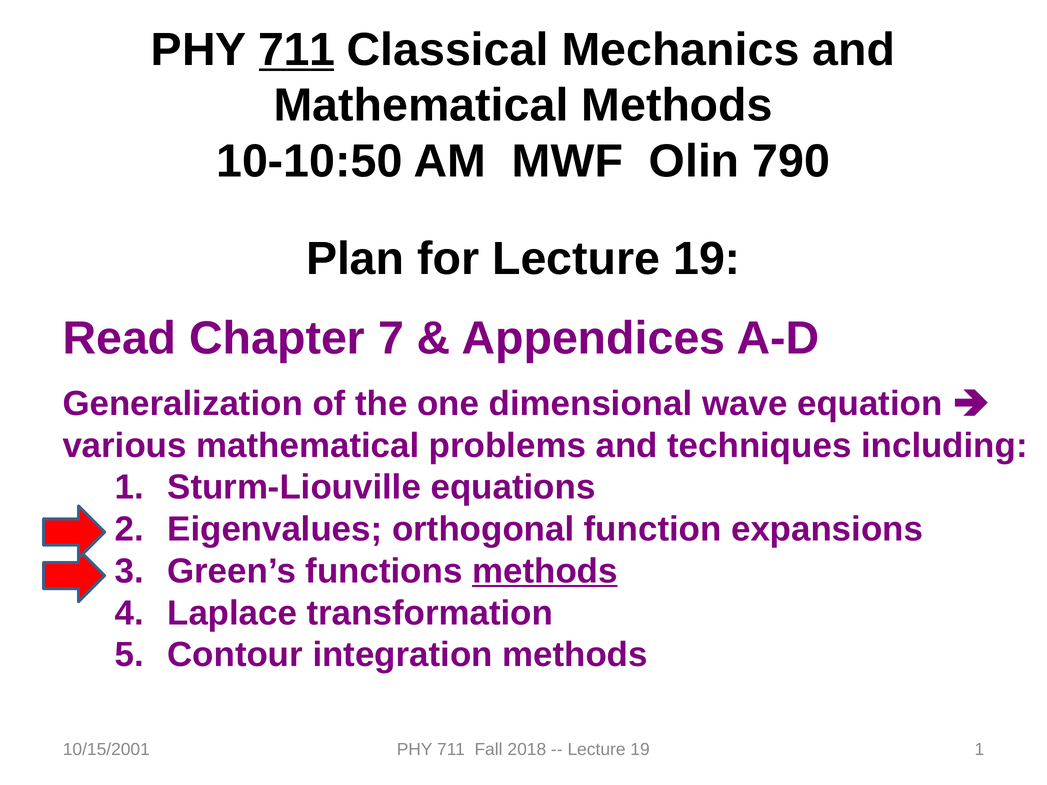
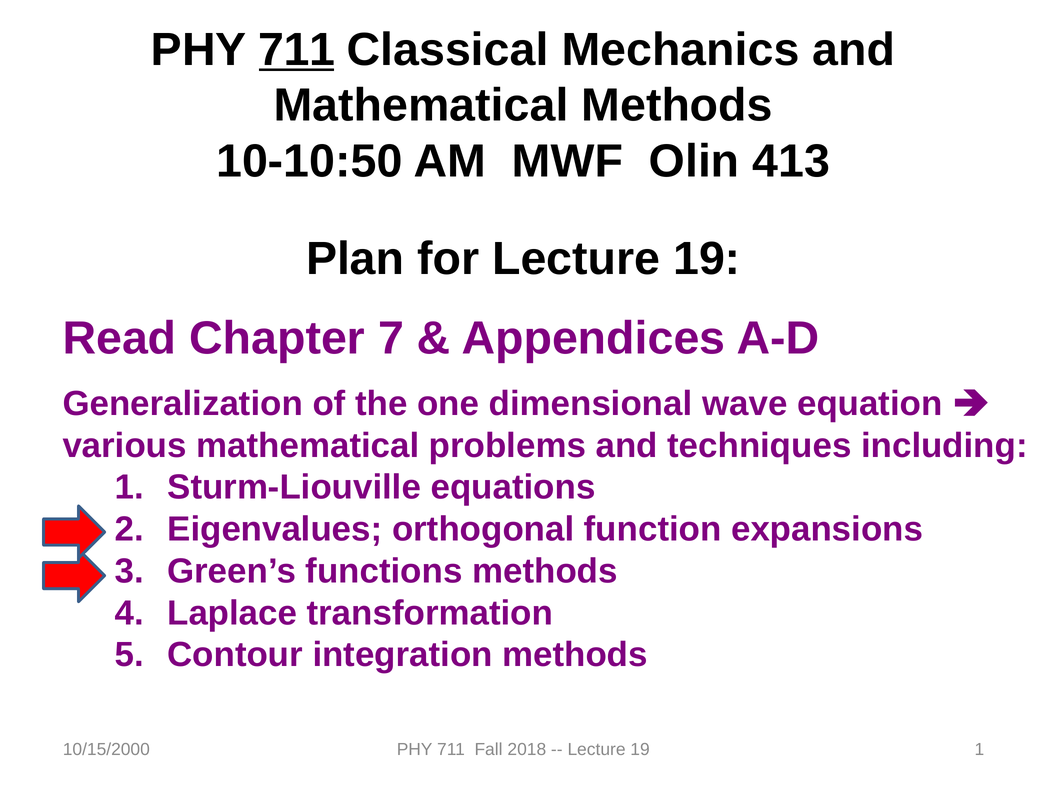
790: 790 -> 413
methods at (545, 571) underline: present -> none
10/15/2001: 10/15/2001 -> 10/15/2000
